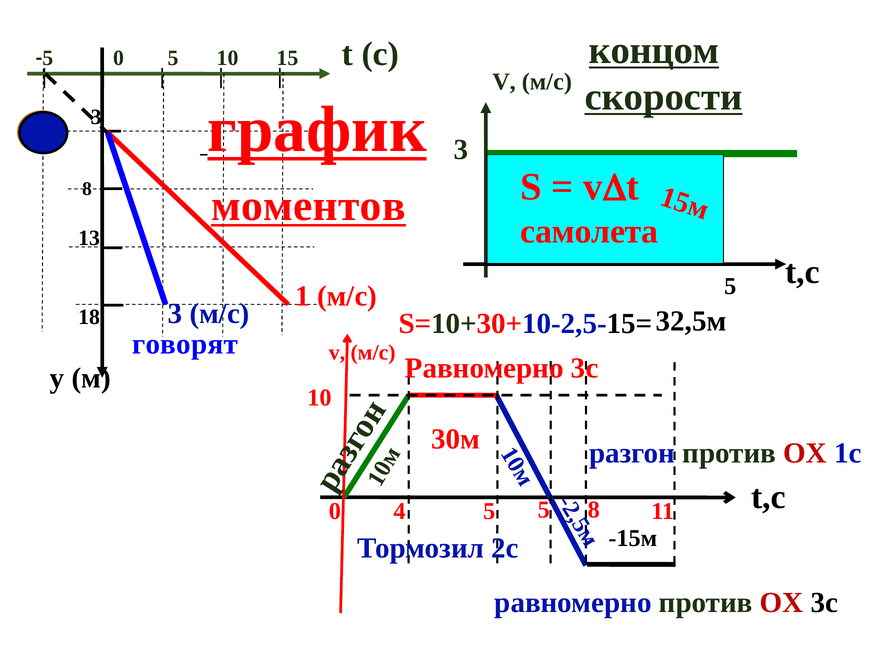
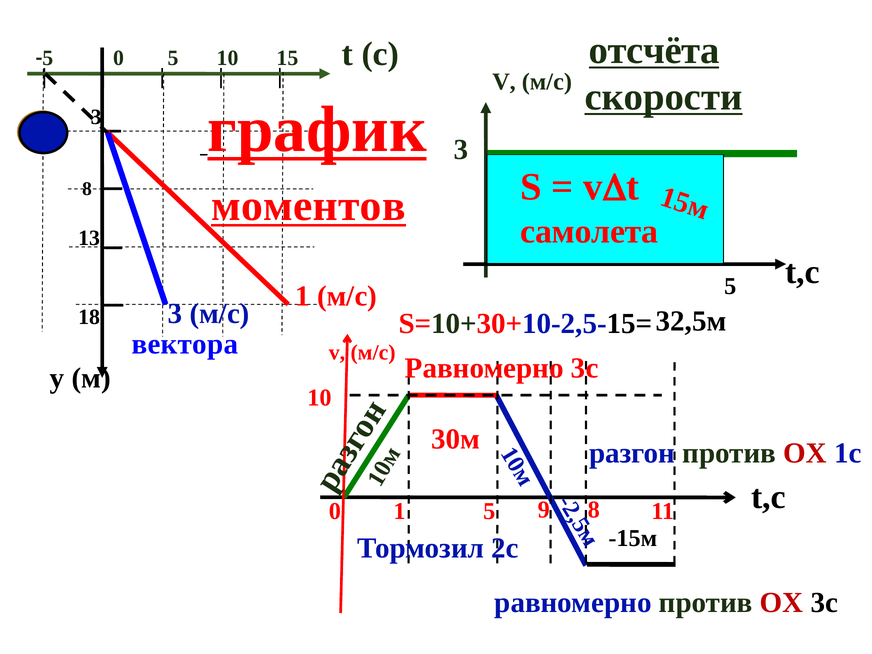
концом: концом -> отсчёта
говорят: говорят -> вектора
0 4: 4 -> 1
5 5: 5 -> 9
